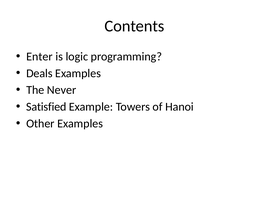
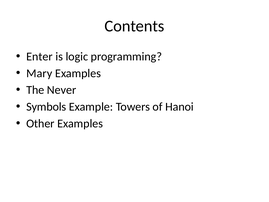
Deals: Deals -> Mary
Satisfied: Satisfied -> Symbols
